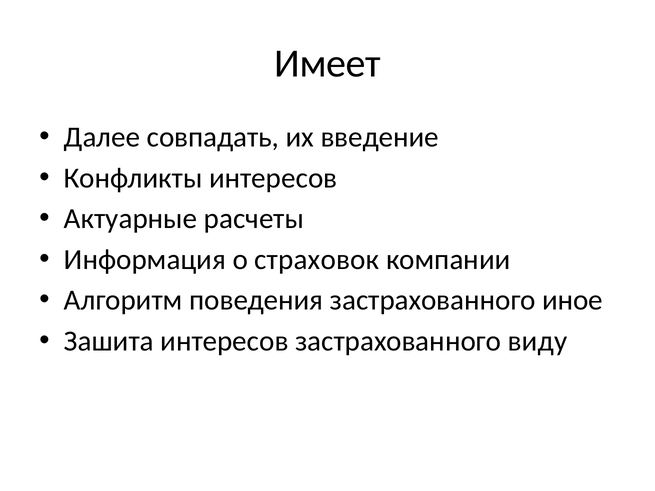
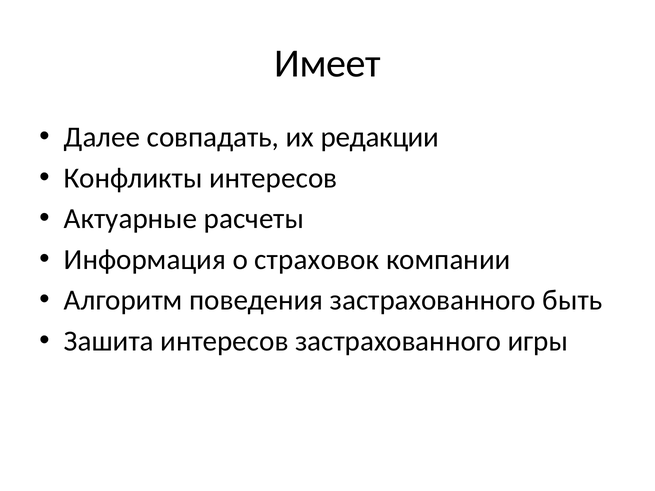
введение: введение -> редакции
иное: иное -> быть
виду: виду -> игры
